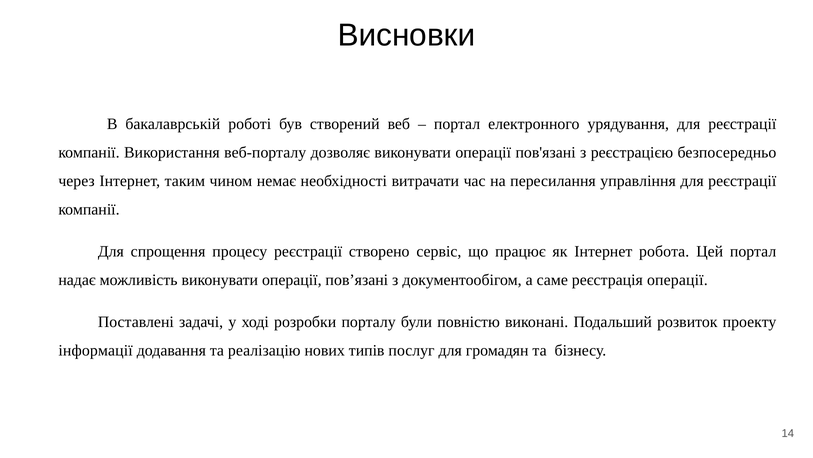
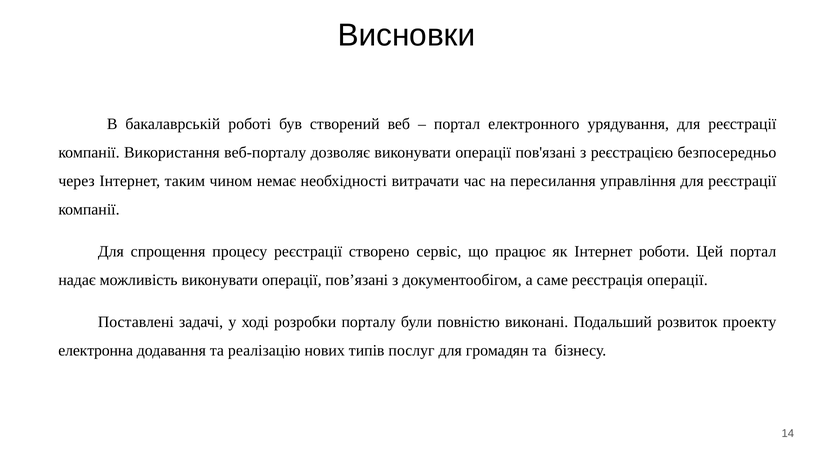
робота: робота -> роботи
інформації: інформації -> електронна
